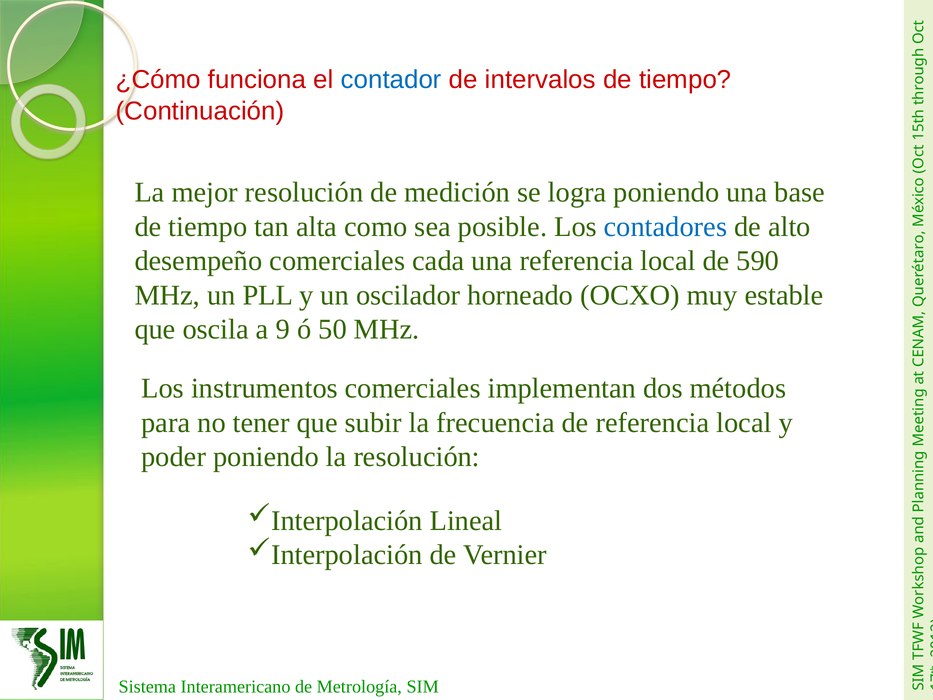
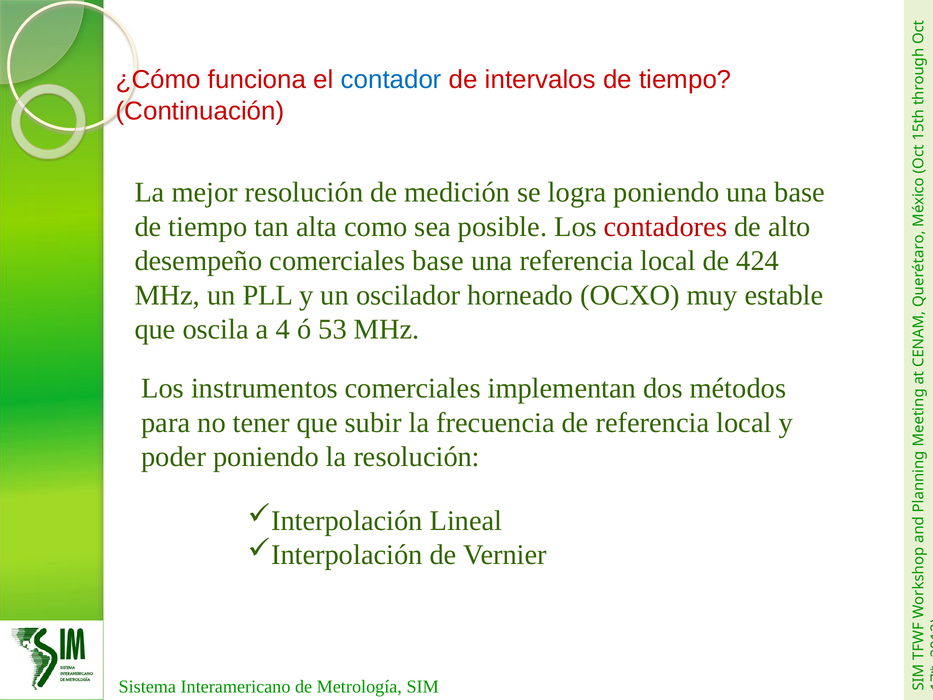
contadores colour: blue -> red
comerciales cada: cada -> base
590: 590 -> 424
9: 9 -> 4
50: 50 -> 53
